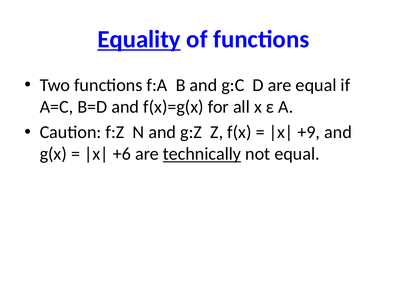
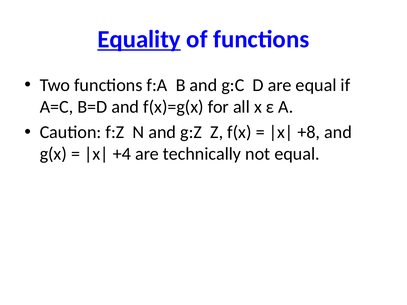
+9: +9 -> +8
+6: +6 -> +4
technically underline: present -> none
